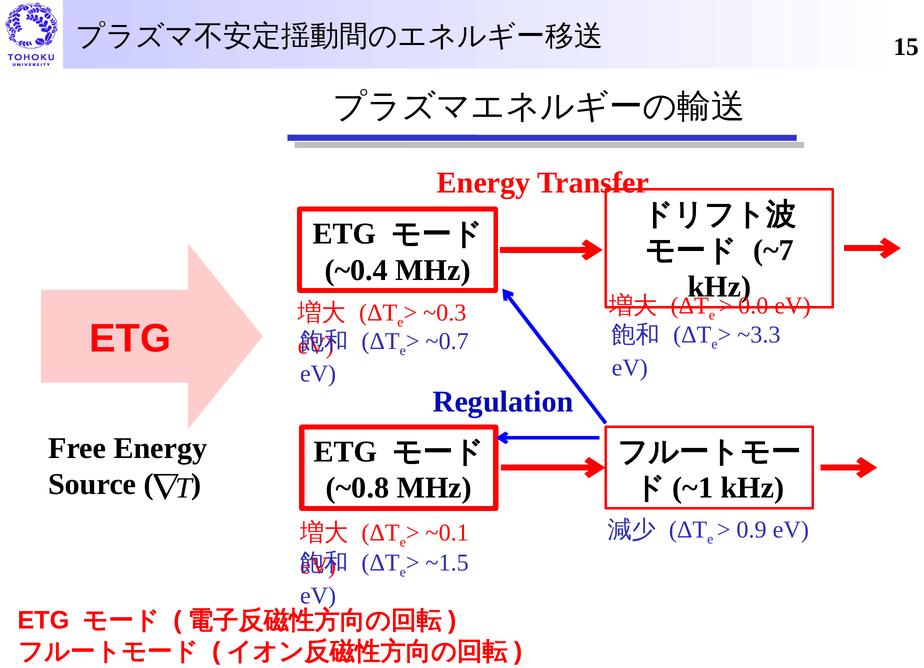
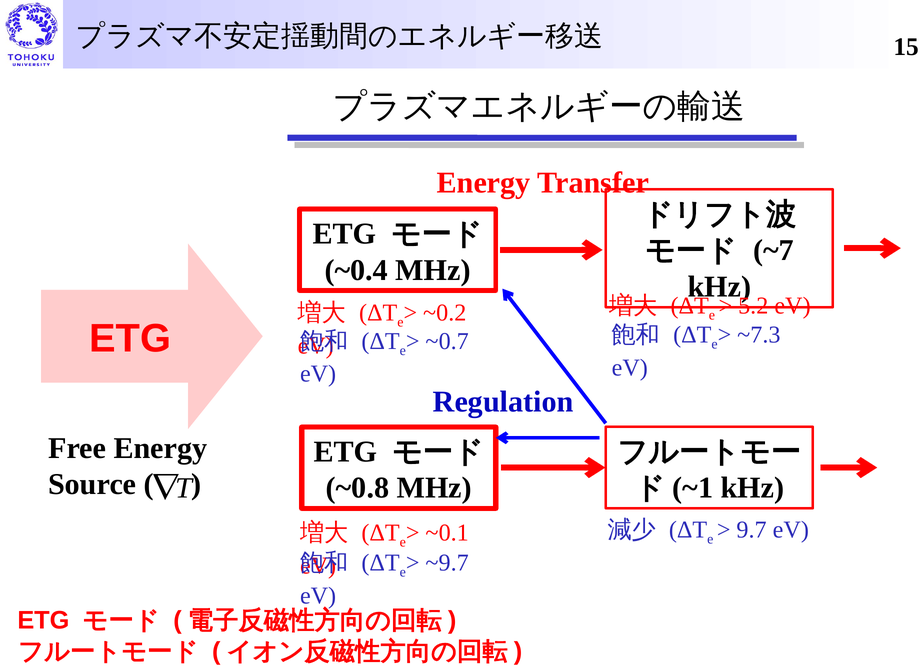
0.0: 0.0 -> 5.2
~0.3: ~0.3 -> ~0.2
~3.3: ~3.3 -> ~7.3
0.9: 0.9 -> 9.7
~1.5: ~1.5 -> ~9.7
